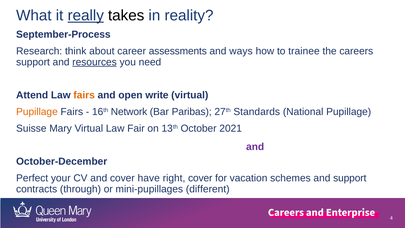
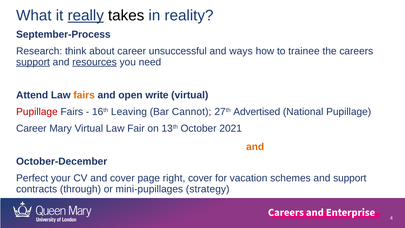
assessments: assessments -> unsuccessful
support at (33, 62) underline: none -> present
Pupillage at (37, 112) colour: orange -> red
Network: Network -> Leaving
Paribas: Paribas -> Cannot
Standards: Standards -> Advertised
Suisse at (31, 128): Suisse -> Career
and at (255, 147) colour: purple -> orange
have: have -> page
different: different -> strategy
